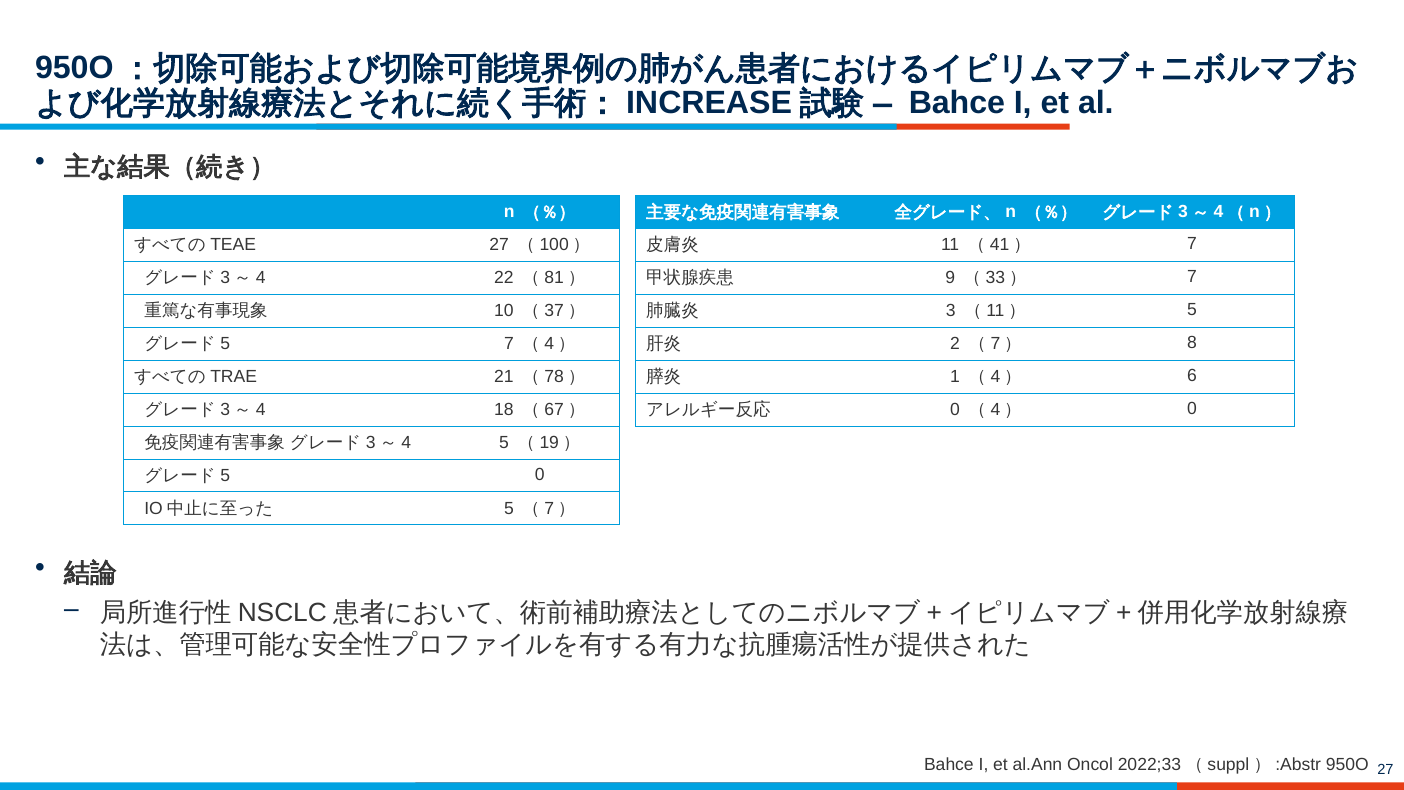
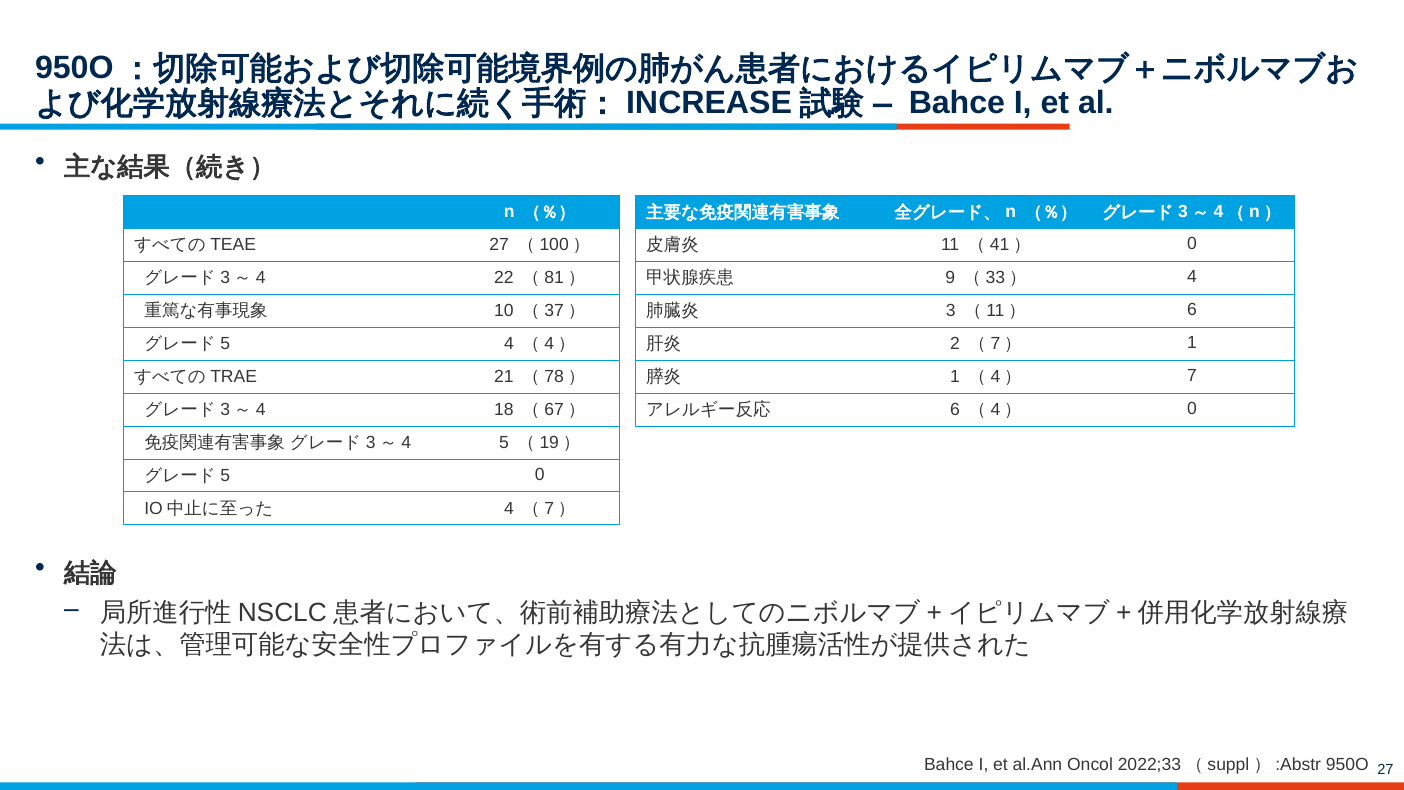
7 at (1192, 244): 7 -> 0
7 at (1192, 277): 7 -> 4
5 at (1192, 310): 5 -> 6
5 7: 7 -> 4
8 at (1192, 343): 8 -> 1
6: 6 -> 7
0 at (955, 409): 0 -> 6
5 at (509, 508): 5 -> 4
